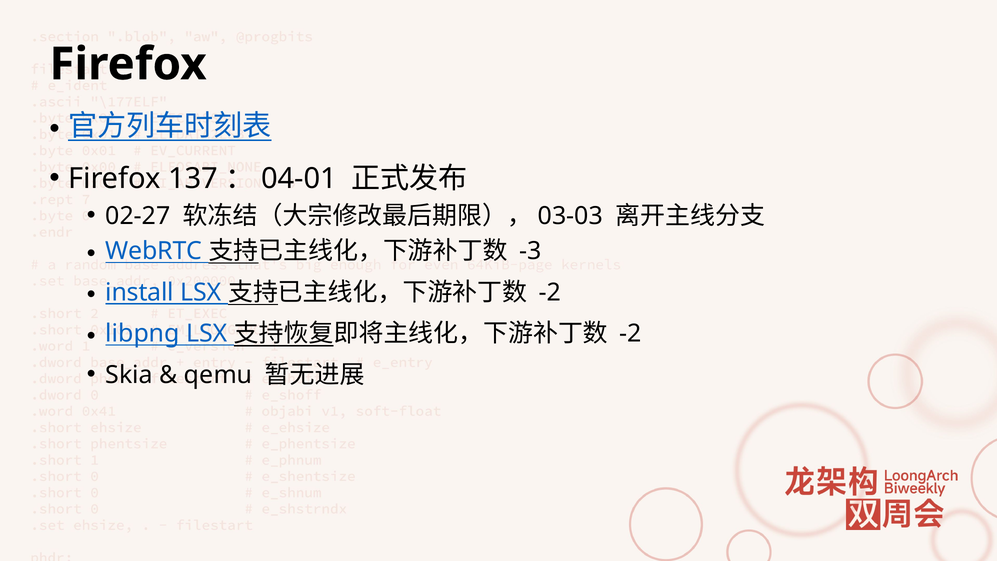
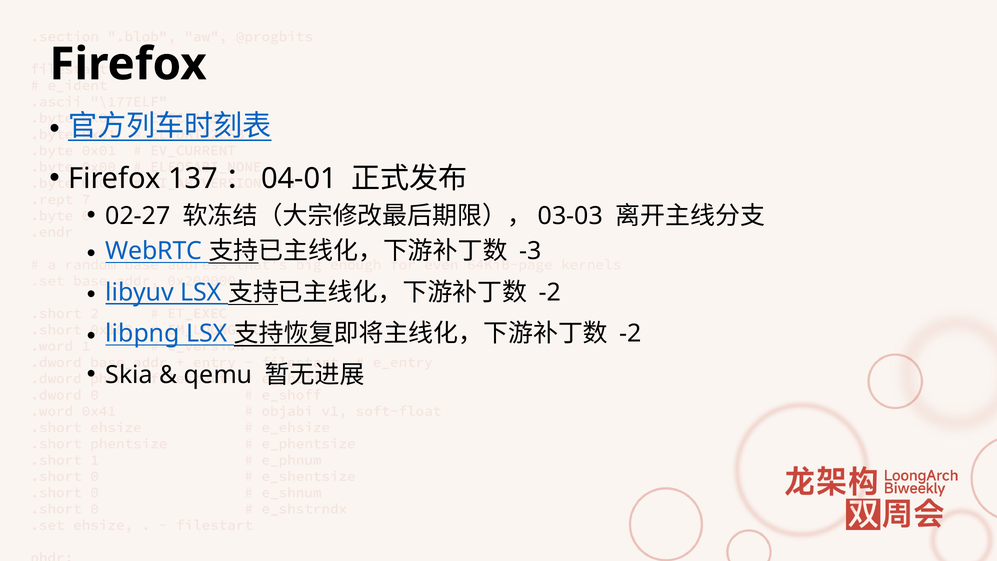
install: install -> libyuv
